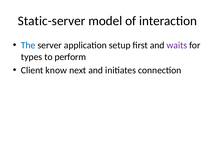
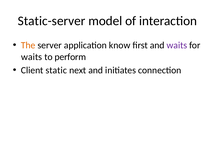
The colour: blue -> orange
setup: setup -> know
types at (32, 57): types -> waits
know: know -> static
